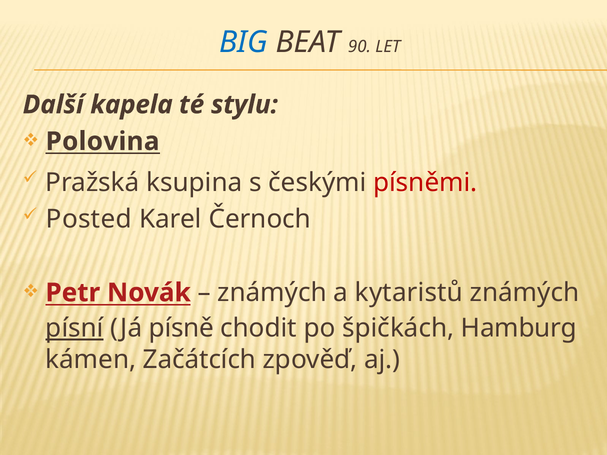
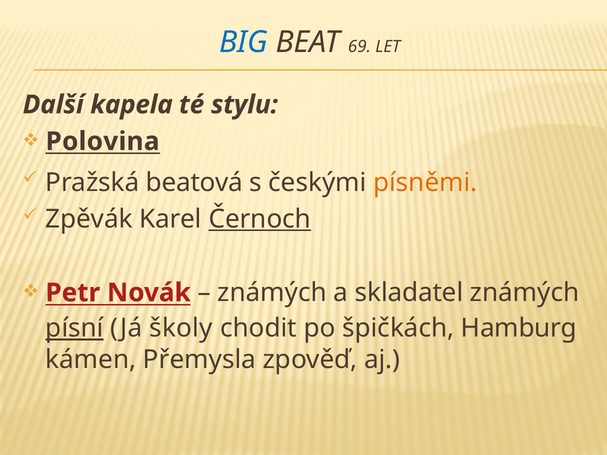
90: 90 -> 69
ksupina: ksupina -> beatová
písněmi colour: red -> orange
Posted: Posted -> Zpěvák
Černoch underline: none -> present
kytaristů: kytaristů -> skladatel
písně: písně -> školy
Začátcích: Začátcích -> Přemysla
